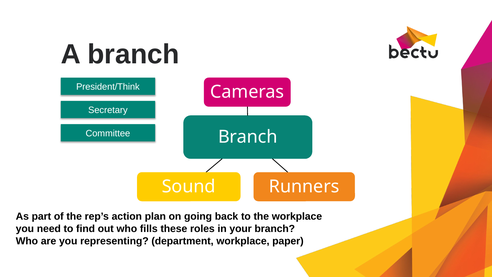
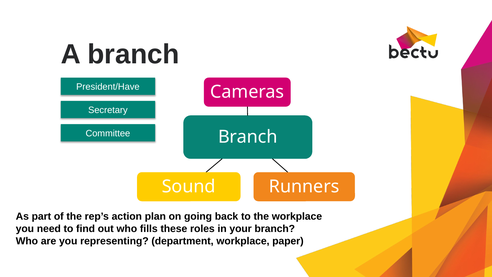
President/Think: President/Think -> President/Have
